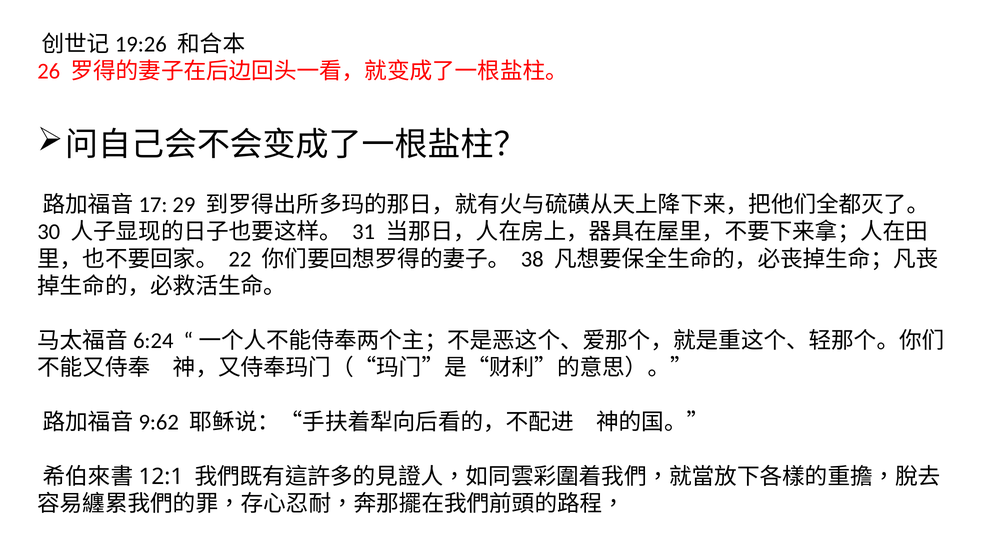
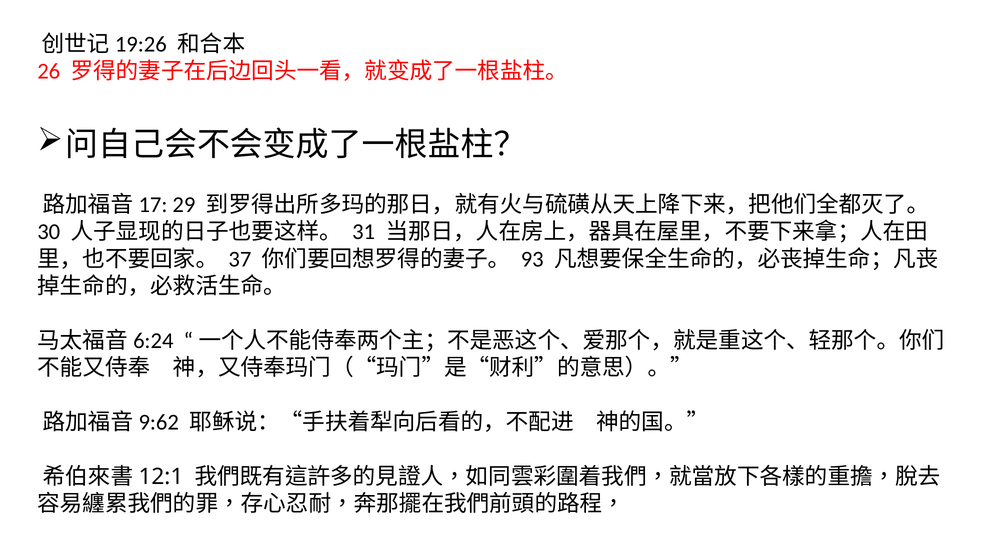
22: 22 -> 37
38: 38 -> 93
